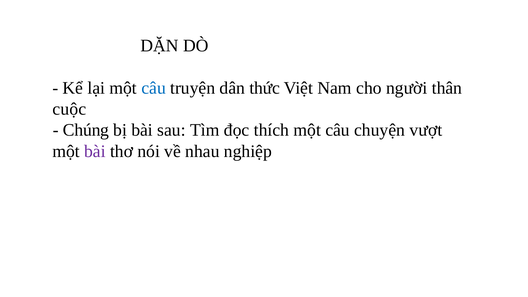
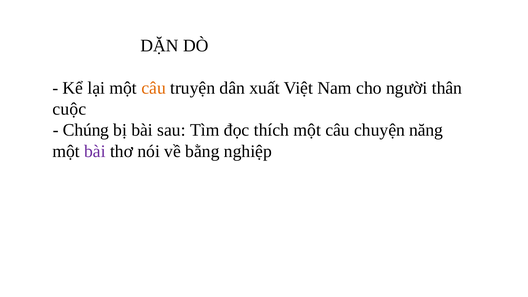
câu at (154, 88) colour: blue -> orange
thức: thức -> xuất
vượt: vượt -> năng
nhau: nhau -> bằng
